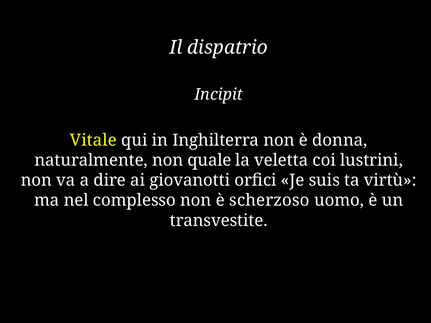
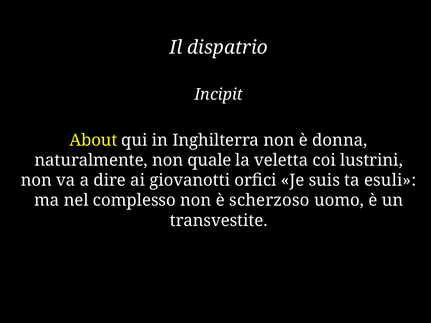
Vitale: Vitale -> About
virtù: virtù -> esuli
